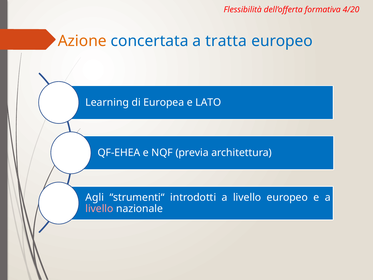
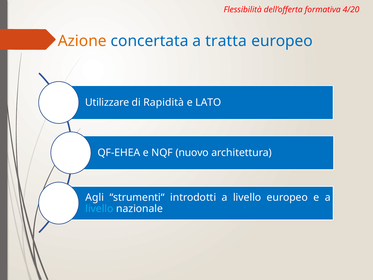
Learning: Learning -> Utilizzare
Europea: Europea -> Rapidità
previa: previa -> nuovo
livello at (99, 208) colour: pink -> light blue
